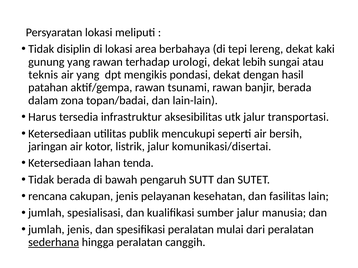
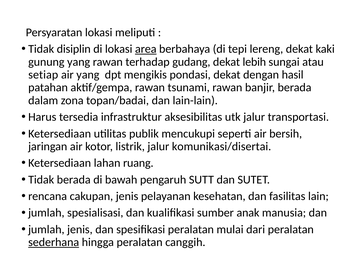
area underline: none -> present
urologi: urologi -> gudang
teknis: teknis -> setiap
tenda: tenda -> ruang
sumber jalur: jalur -> anak
